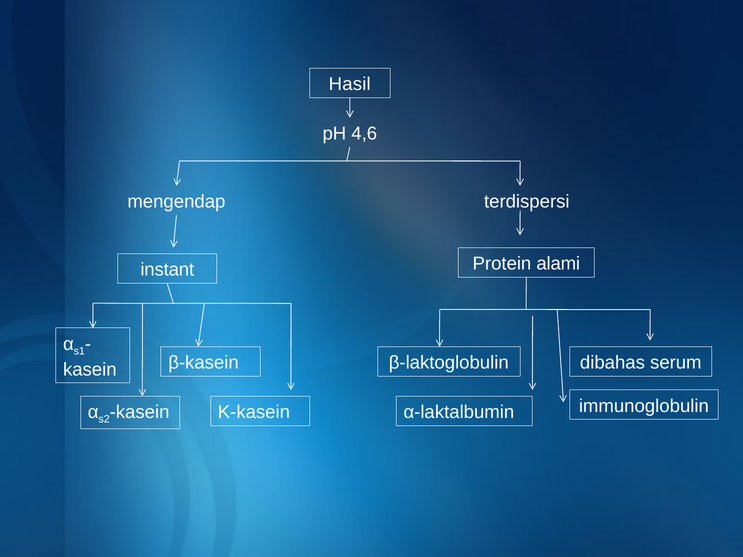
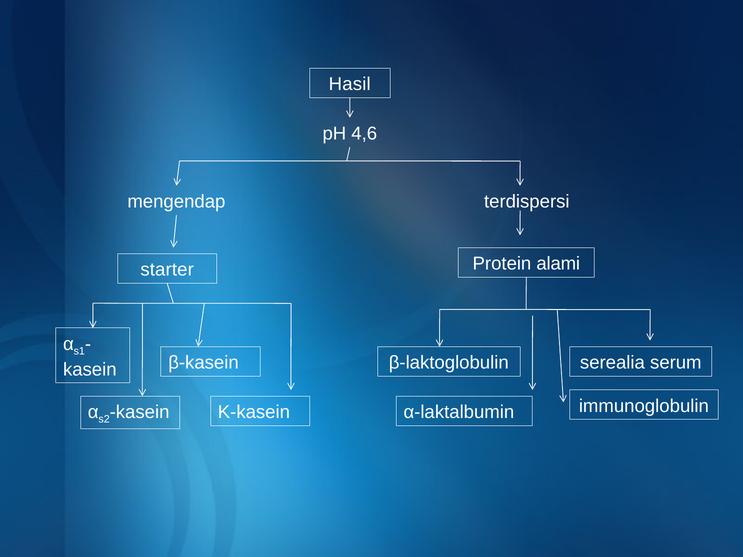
instant: instant -> starter
dibahas: dibahas -> serealia
